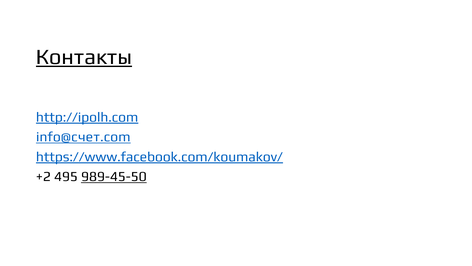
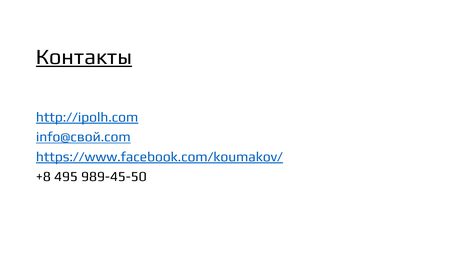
info@счет.com: info@счет.com -> info@свой.com
+2: +2 -> +8
989-45-50 underline: present -> none
